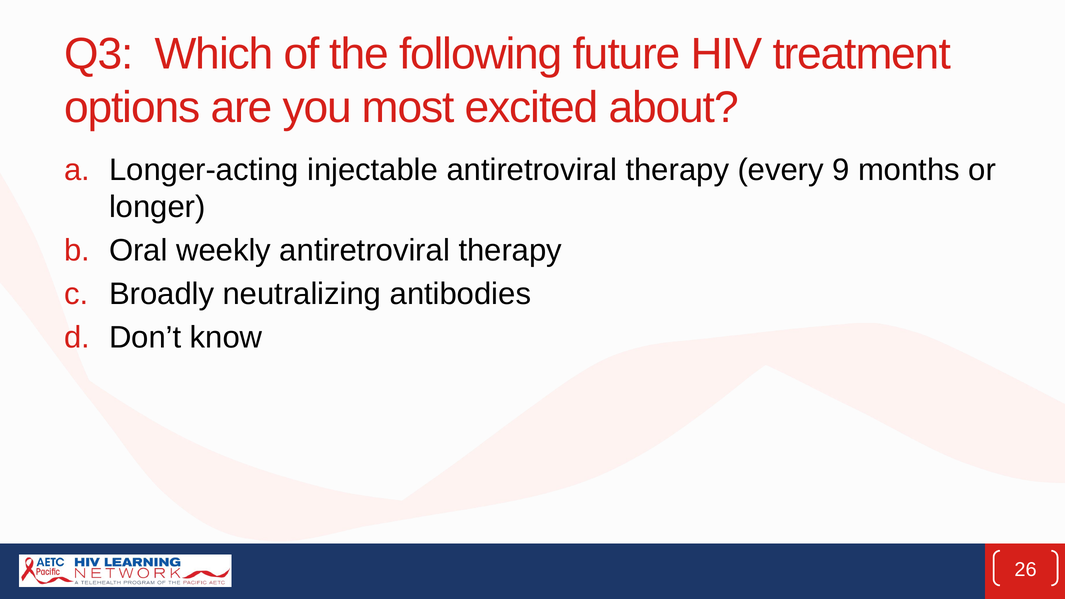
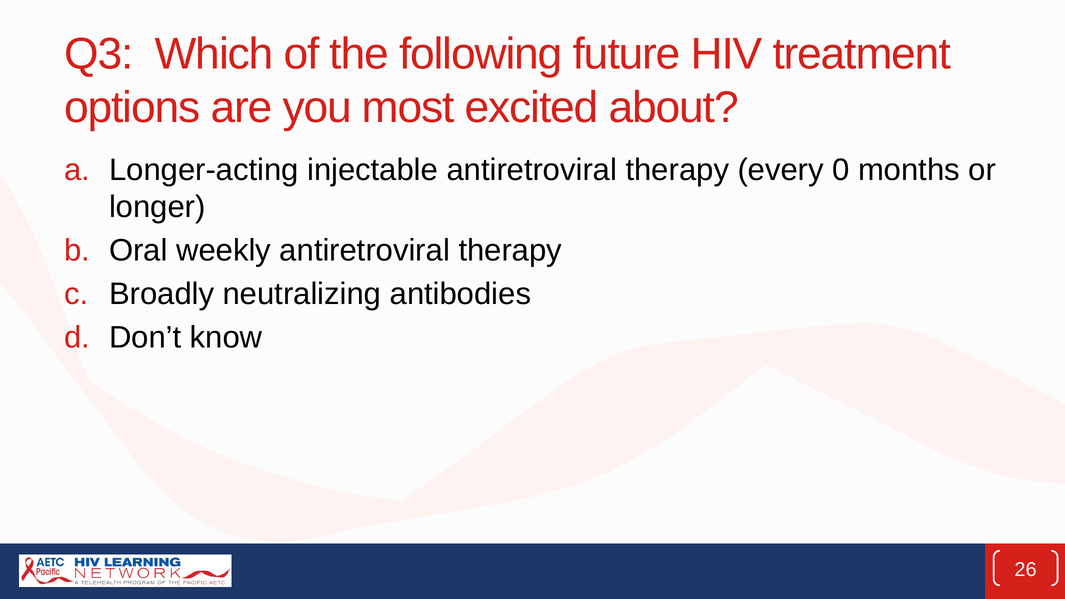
9: 9 -> 0
